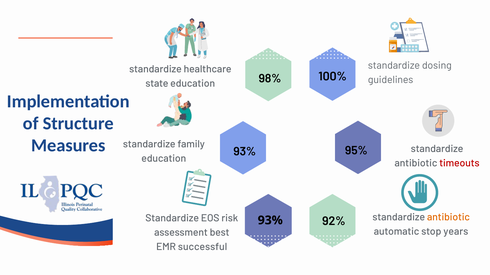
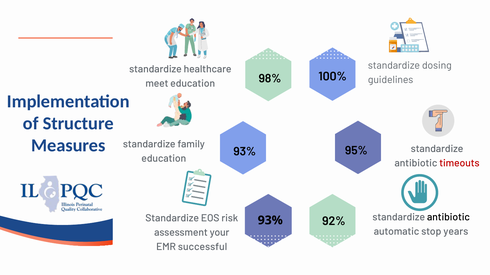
state: state -> meet
antibiotic at (448, 218) colour: orange -> black
best: best -> your
